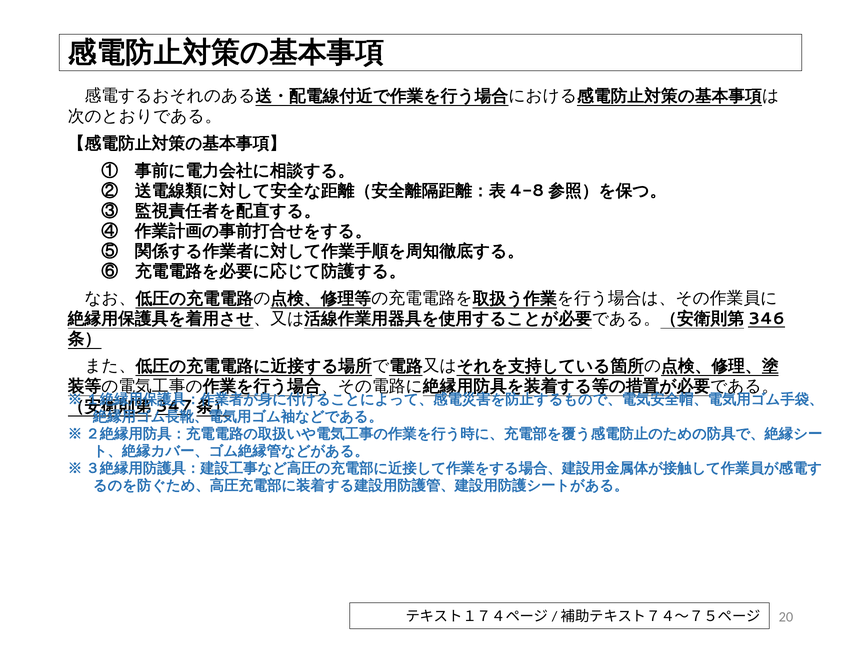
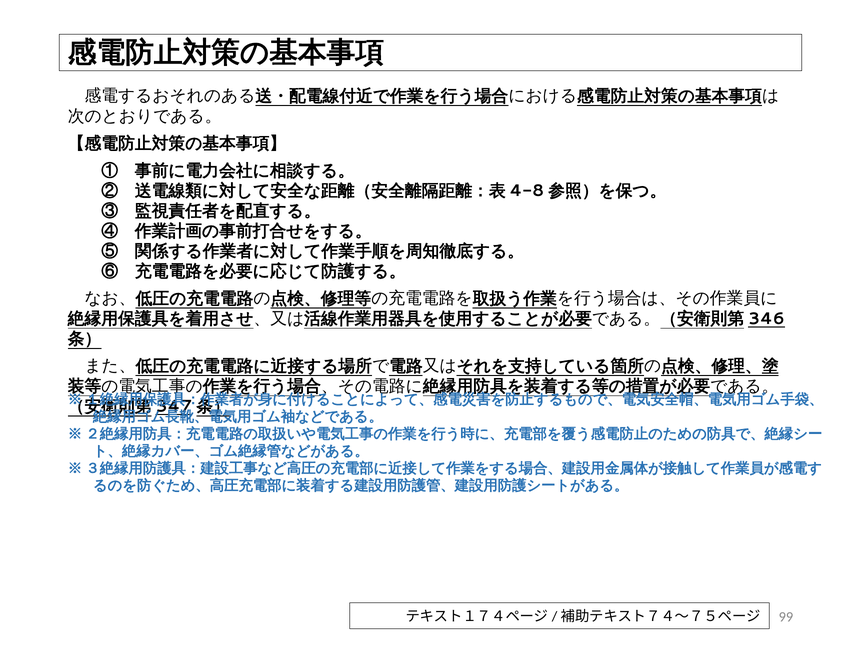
20: 20 -> 99
